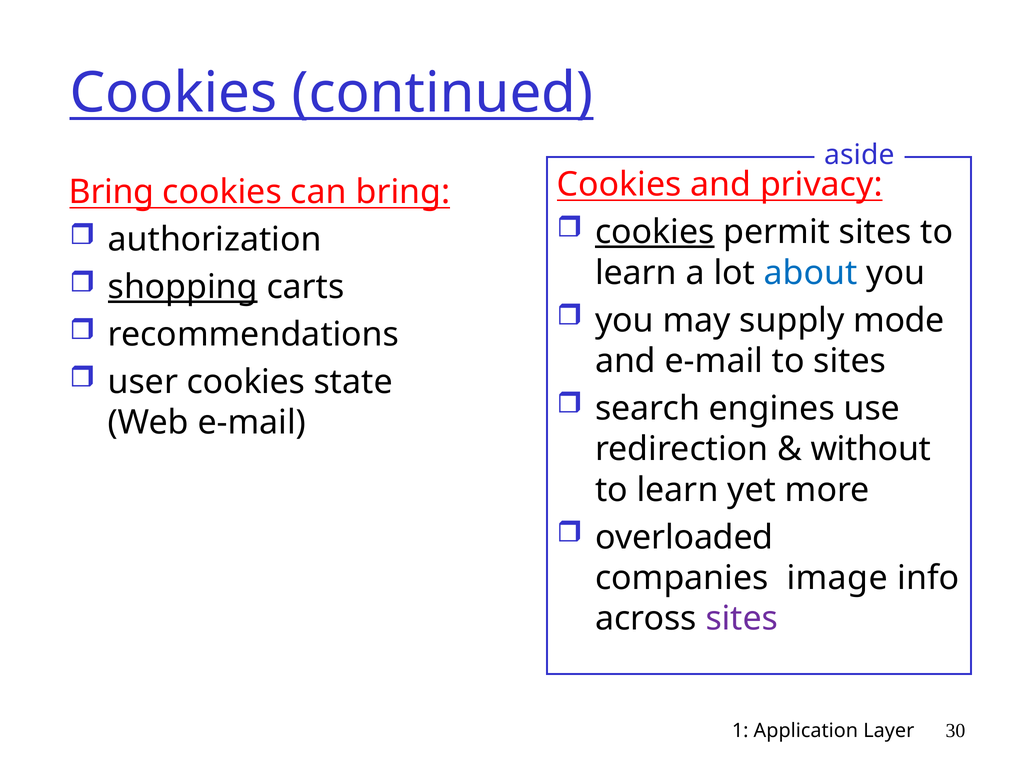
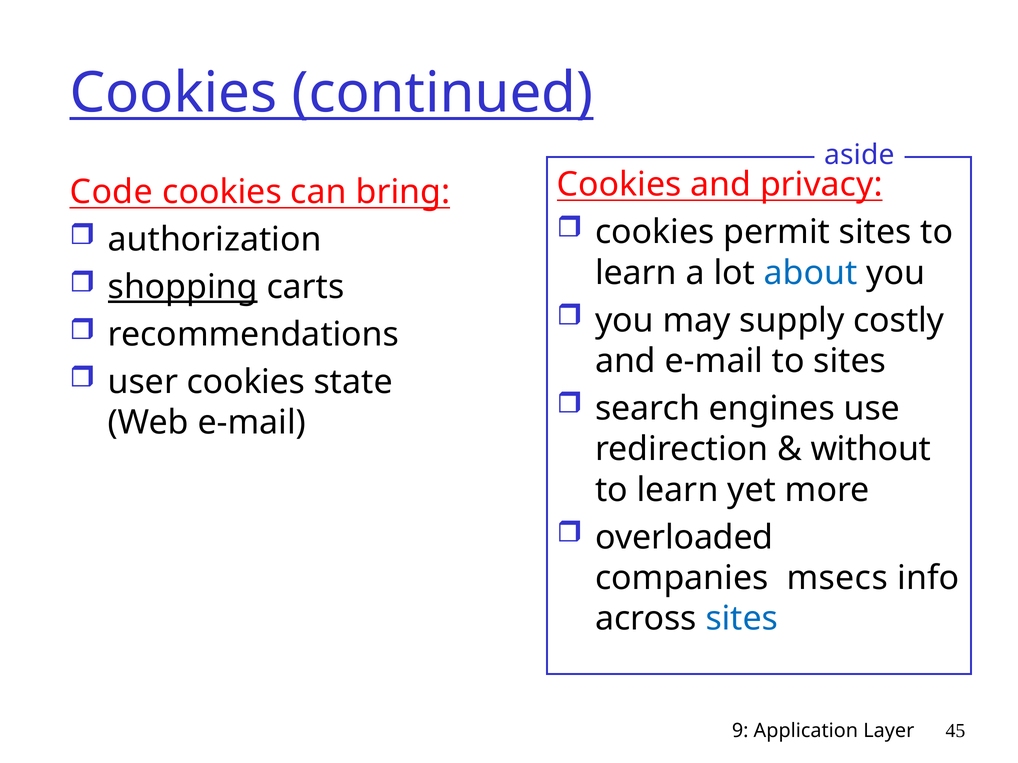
Bring at (112, 192): Bring -> Code
cookies at (655, 232) underline: present -> none
mode: mode -> costly
image: image -> msecs
sites at (742, 619) colour: purple -> blue
1: 1 -> 9
30: 30 -> 45
